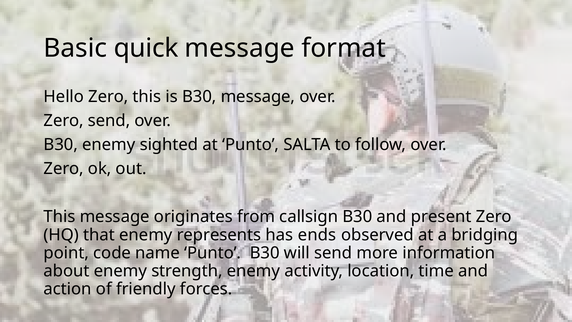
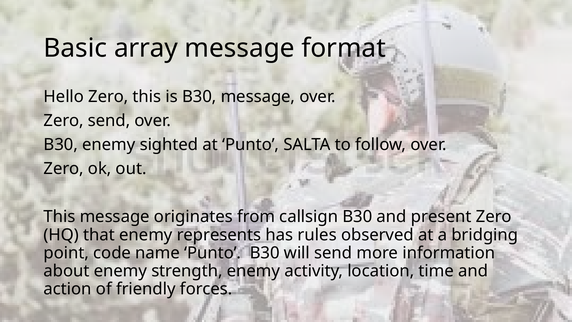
quick: quick -> array
ends: ends -> rules
